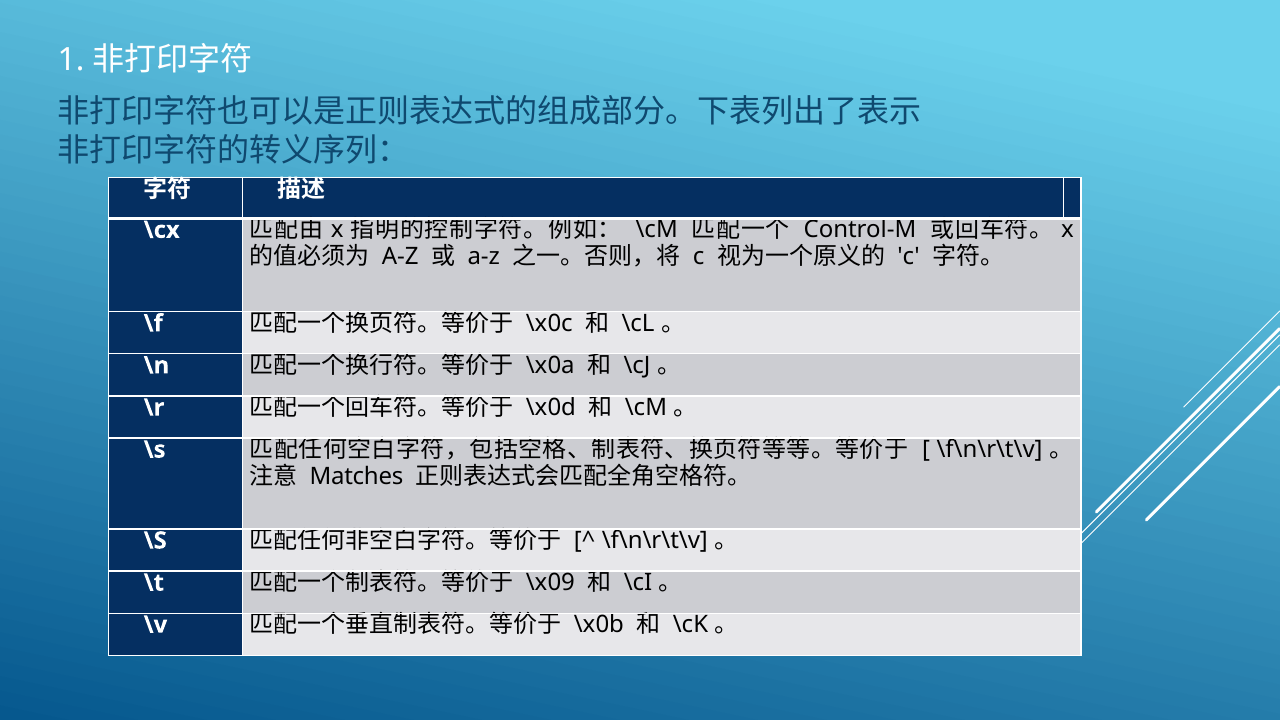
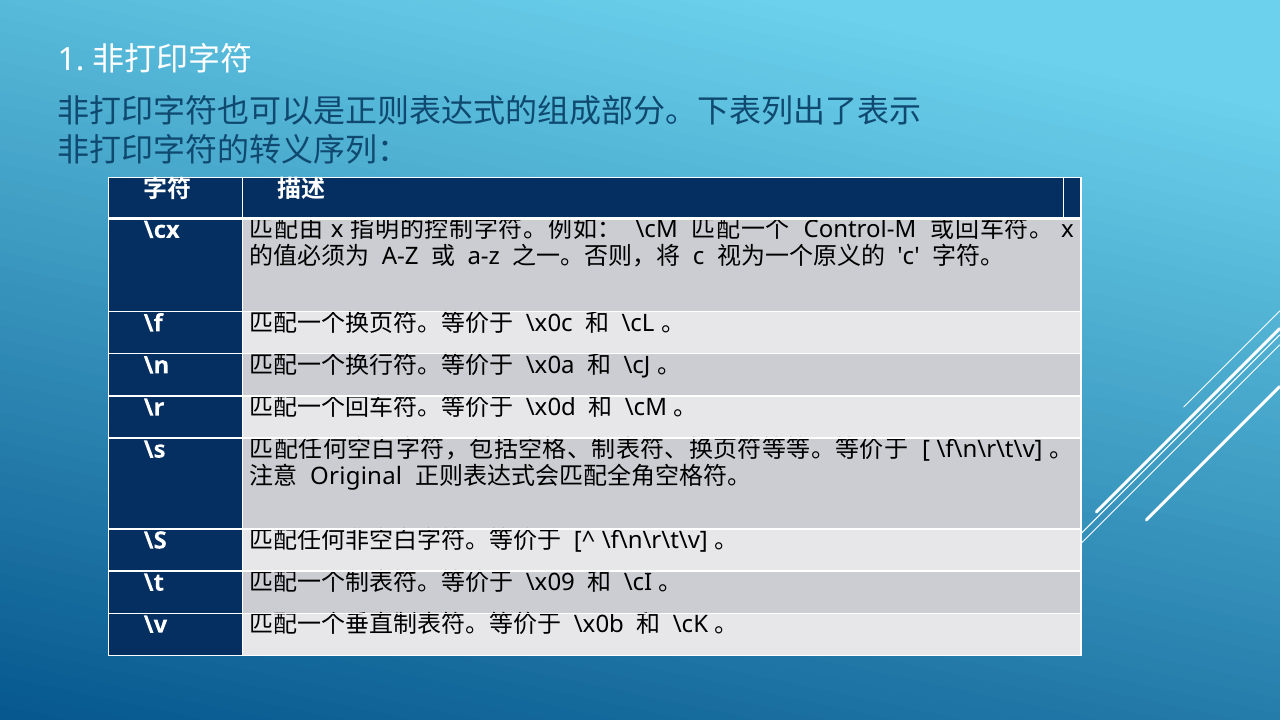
Matches: Matches -> Original
